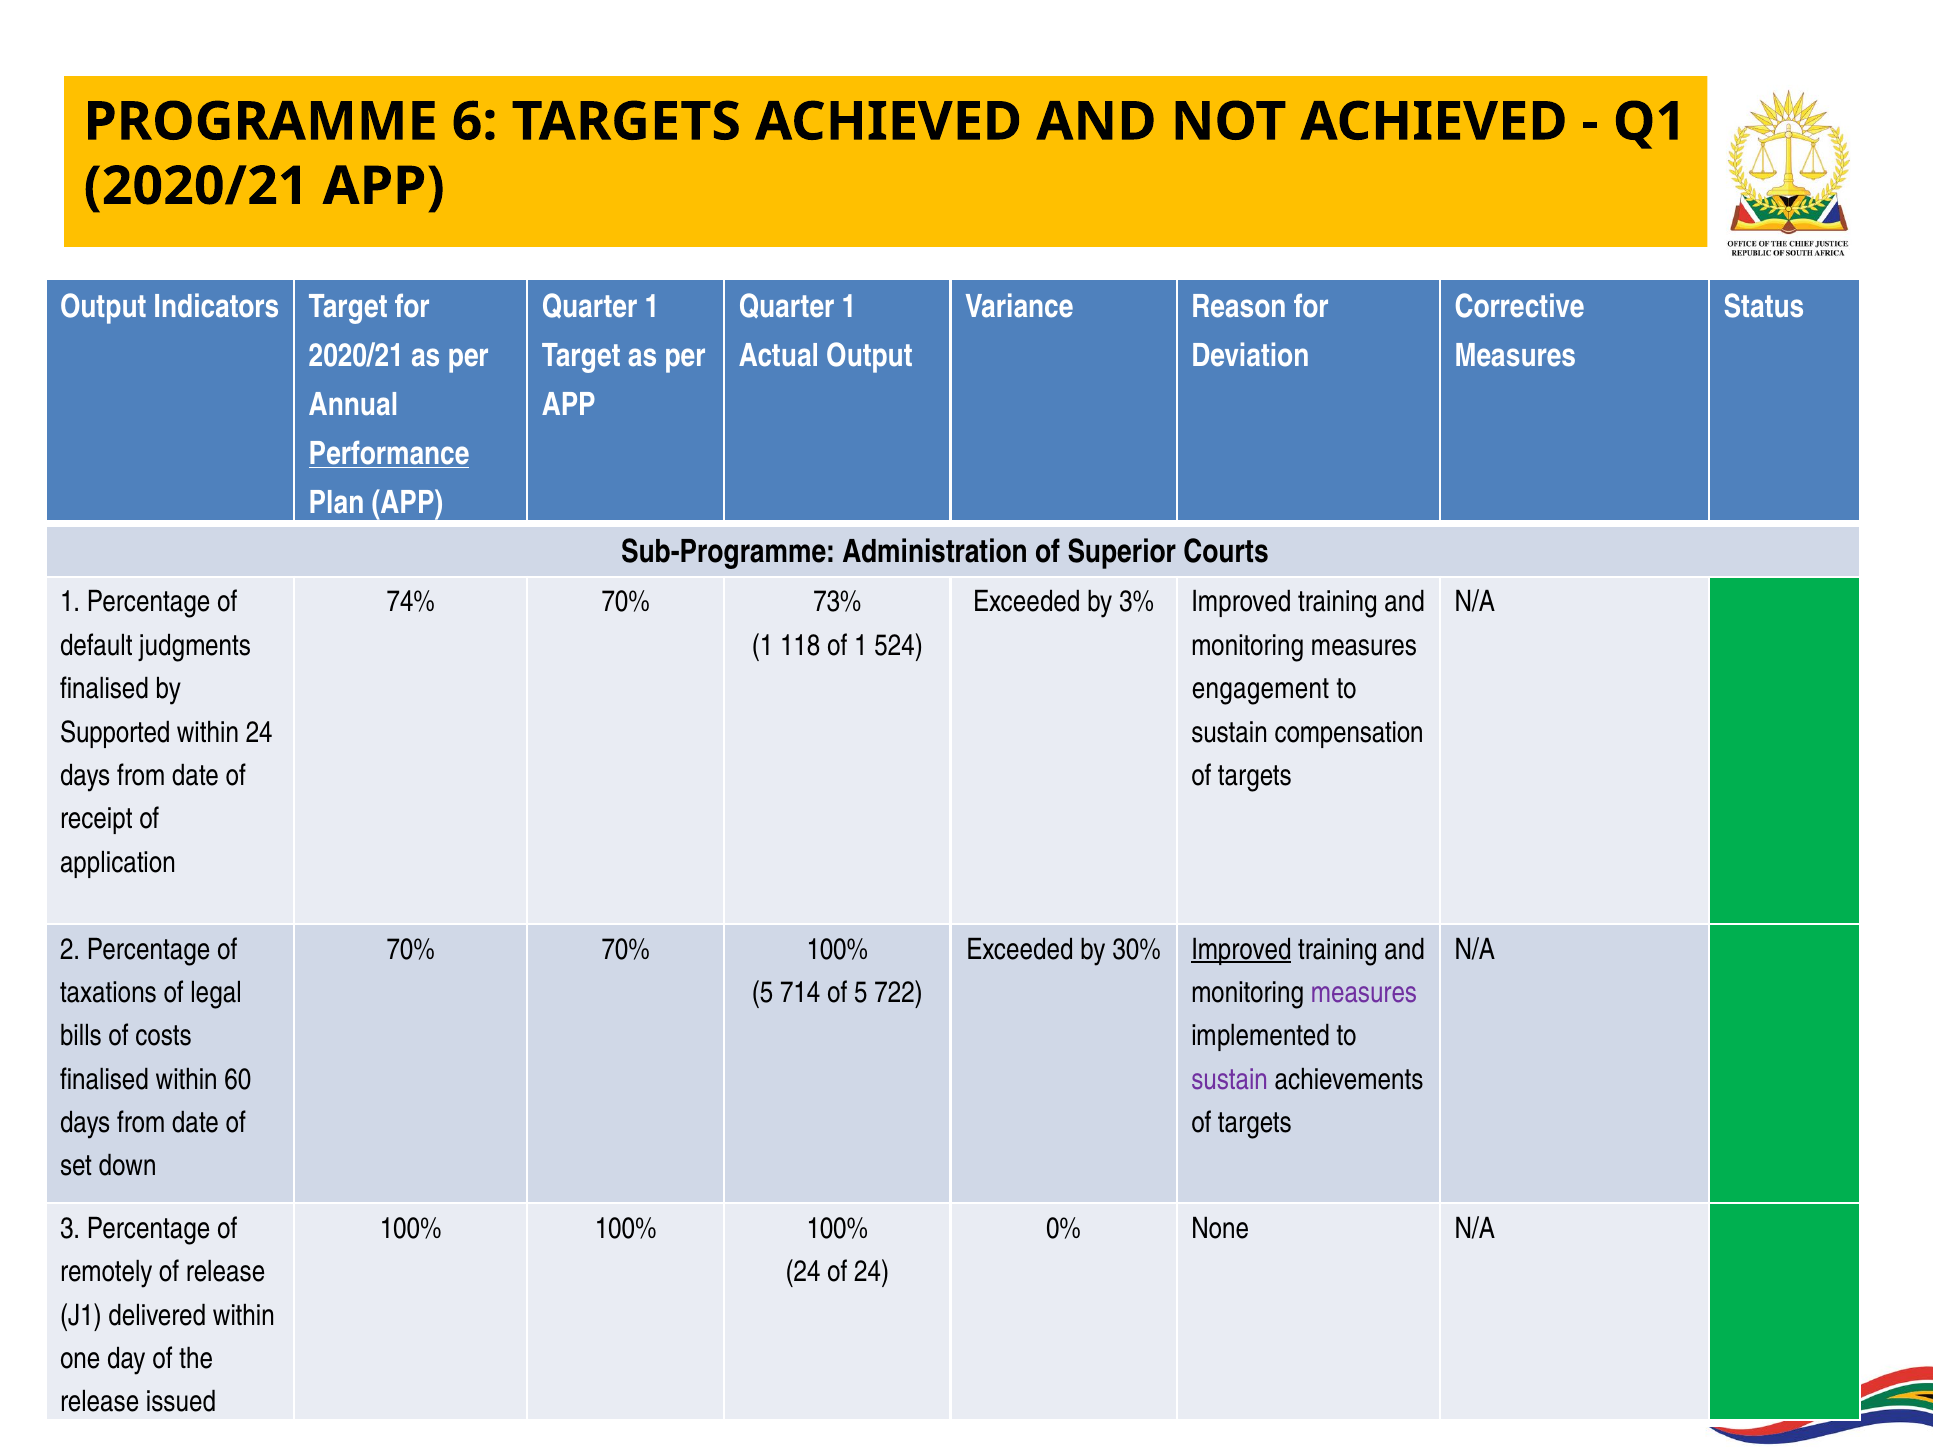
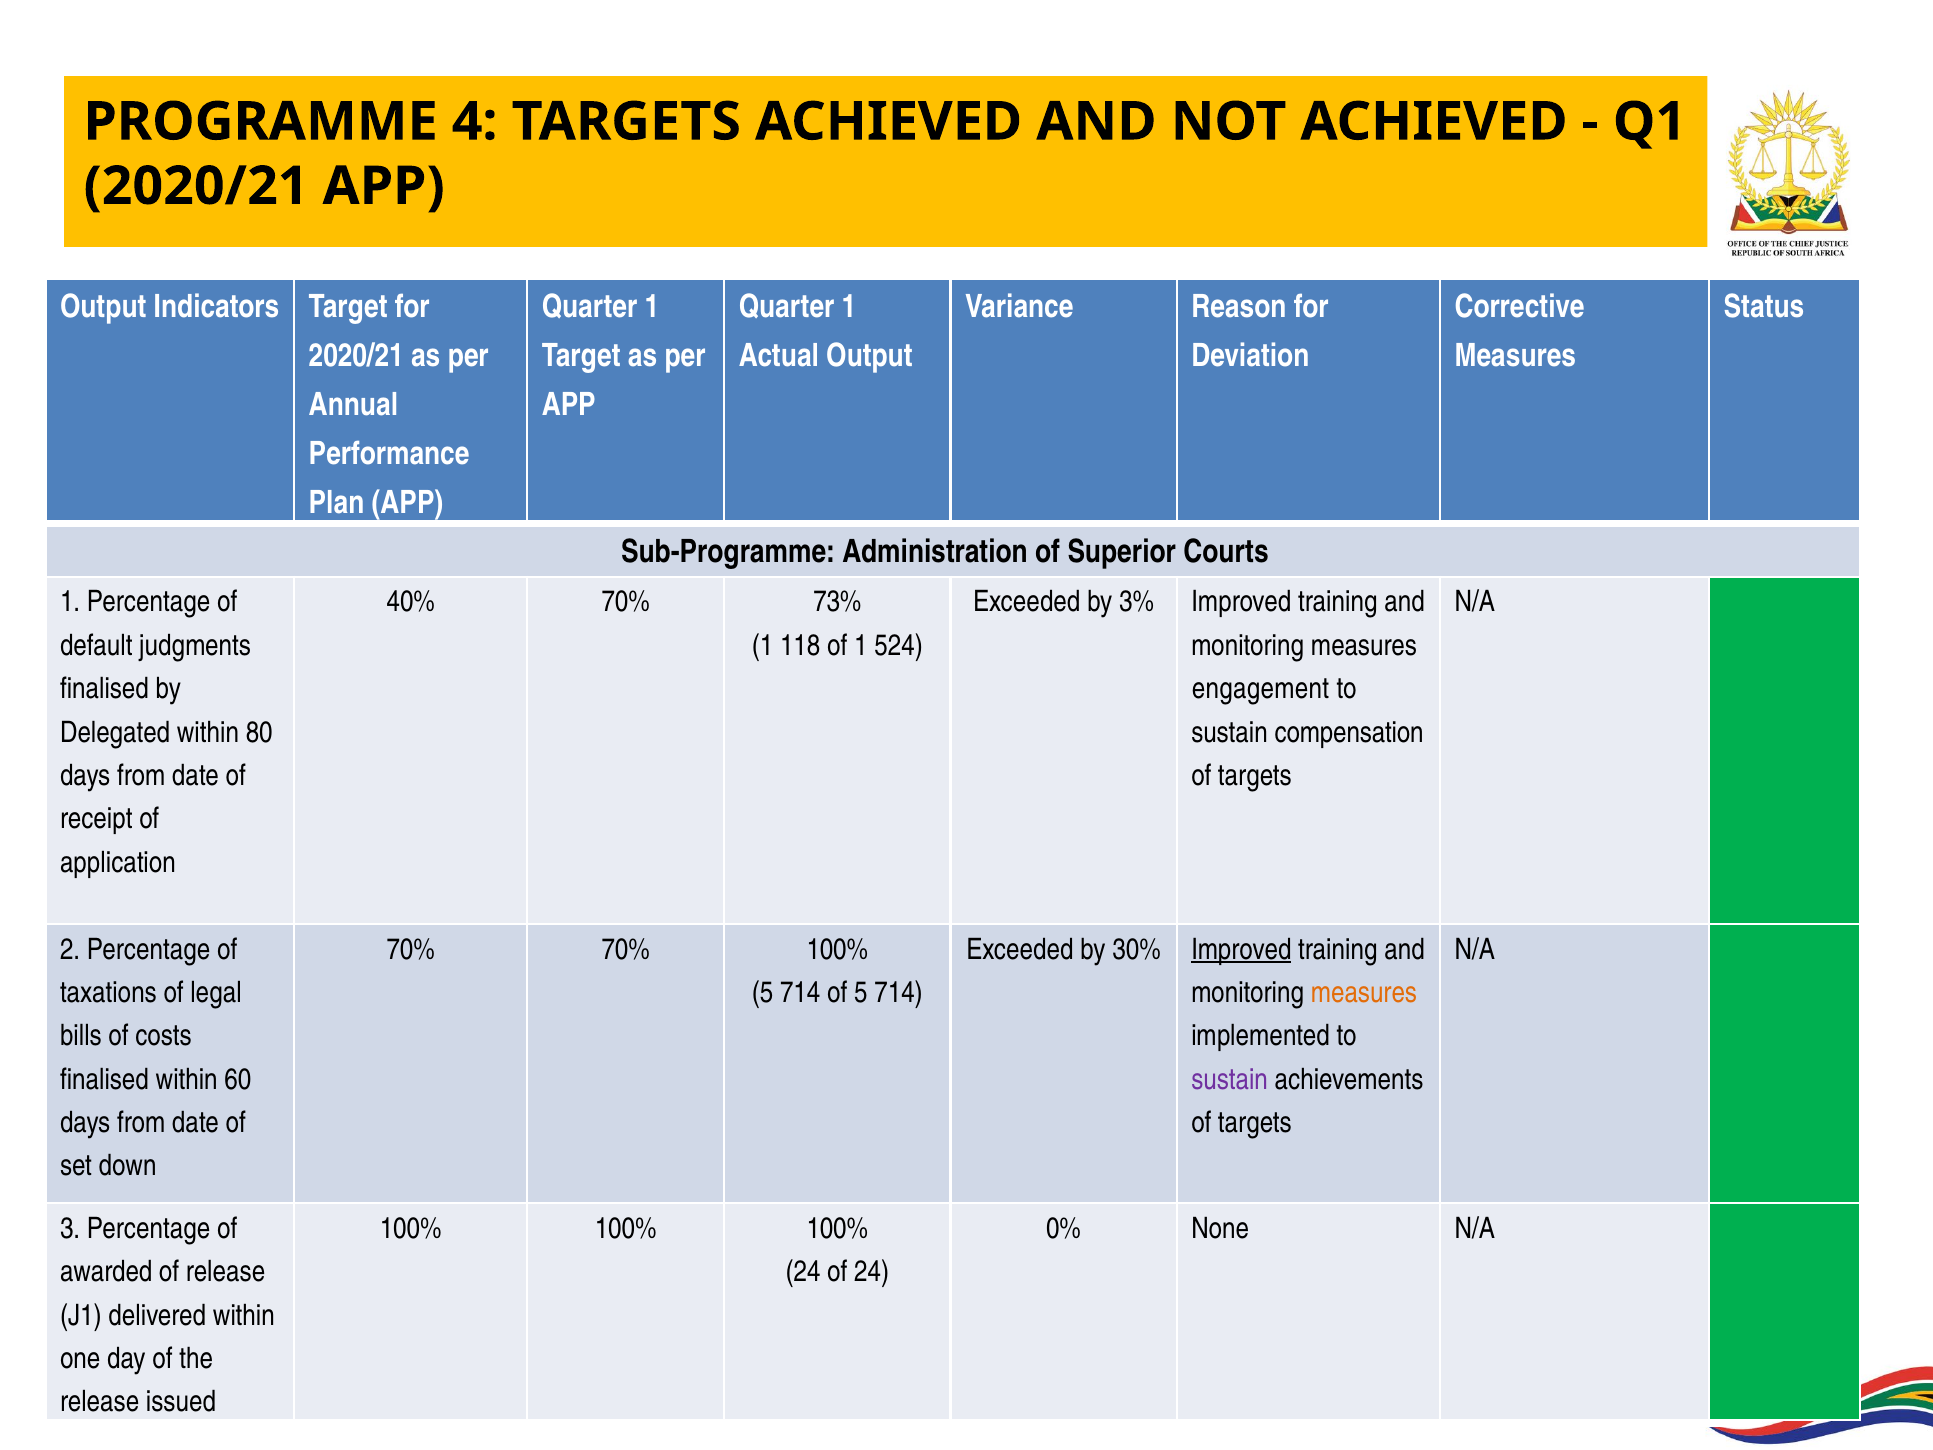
6: 6 -> 4
Performance underline: present -> none
74%: 74% -> 40%
Supported: Supported -> Delegated
within 24: 24 -> 80
of 5 722: 722 -> 714
measures at (1364, 993) colour: purple -> orange
remotely: remotely -> awarded
